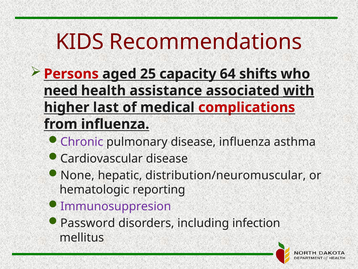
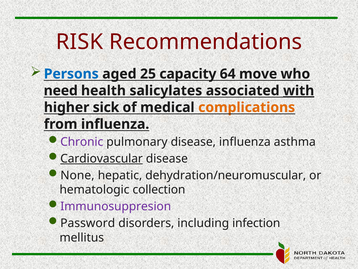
KIDS: KIDS -> RISK
Persons colour: red -> blue
shifts: shifts -> move
assistance: assistance -> salicylates
last: last -> sick
complications colour: red -> orange
Cardiovascular underline: none -> present
distribution/neuromuscular: distribution/neuromuscular -> dehydration/neuromuscular
reporting: reporting -> collection
